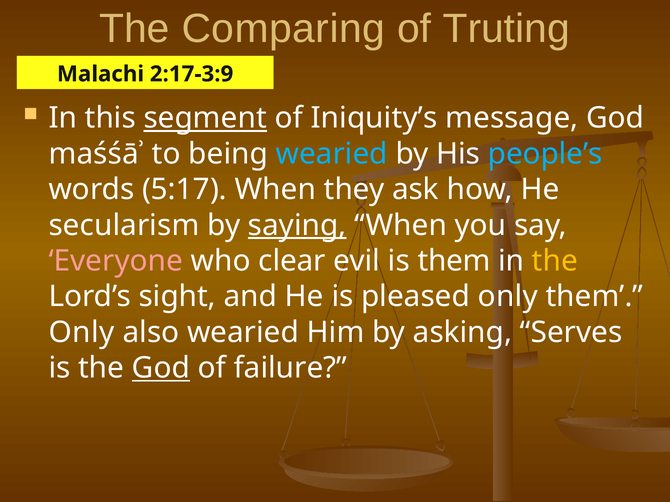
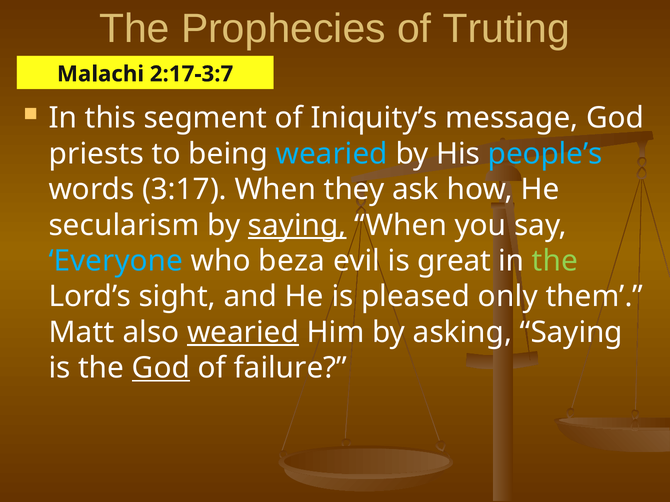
Comparing: Comparing -> Prophecies
2:17-3:9: 2:17-3:9 -> 2:17-3:7
segment underline: present -> none
maśśāʾ: maśśāʾ -> priests
5:17: 5:17 -> 3:17
Everyone colour: pink -> light blue
clear: clear -> beza
is them: them -> great
the at (555, 261) colour: yellow -> light green
Only at (82, 333): Only -> Matt
wearied at (243, 333) underline: none -> present
asking Serves: Serves -> Saying
